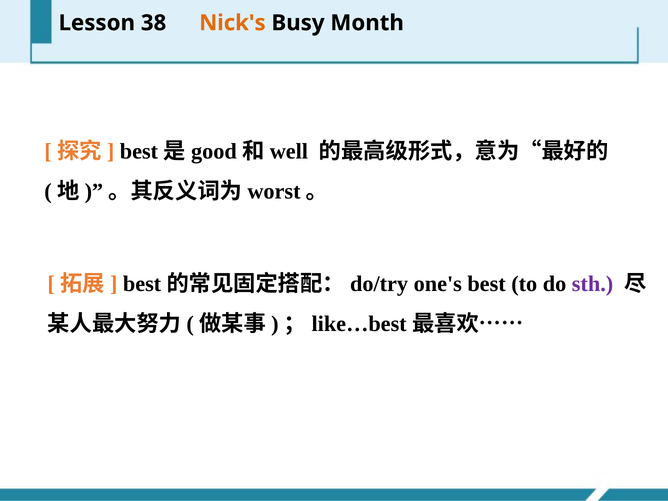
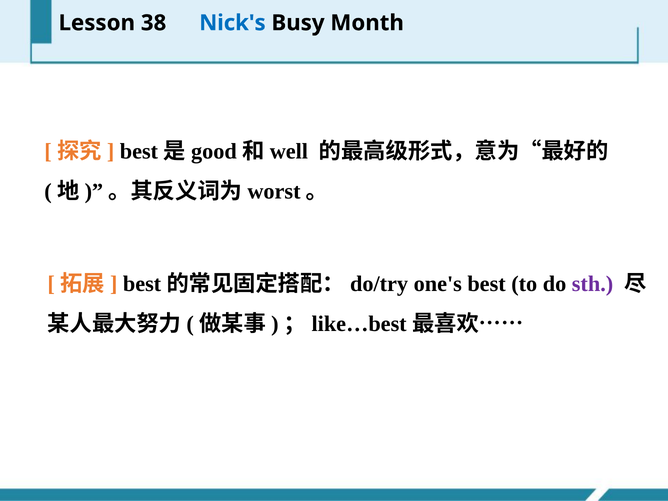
Nick's colour: orange -> blue
